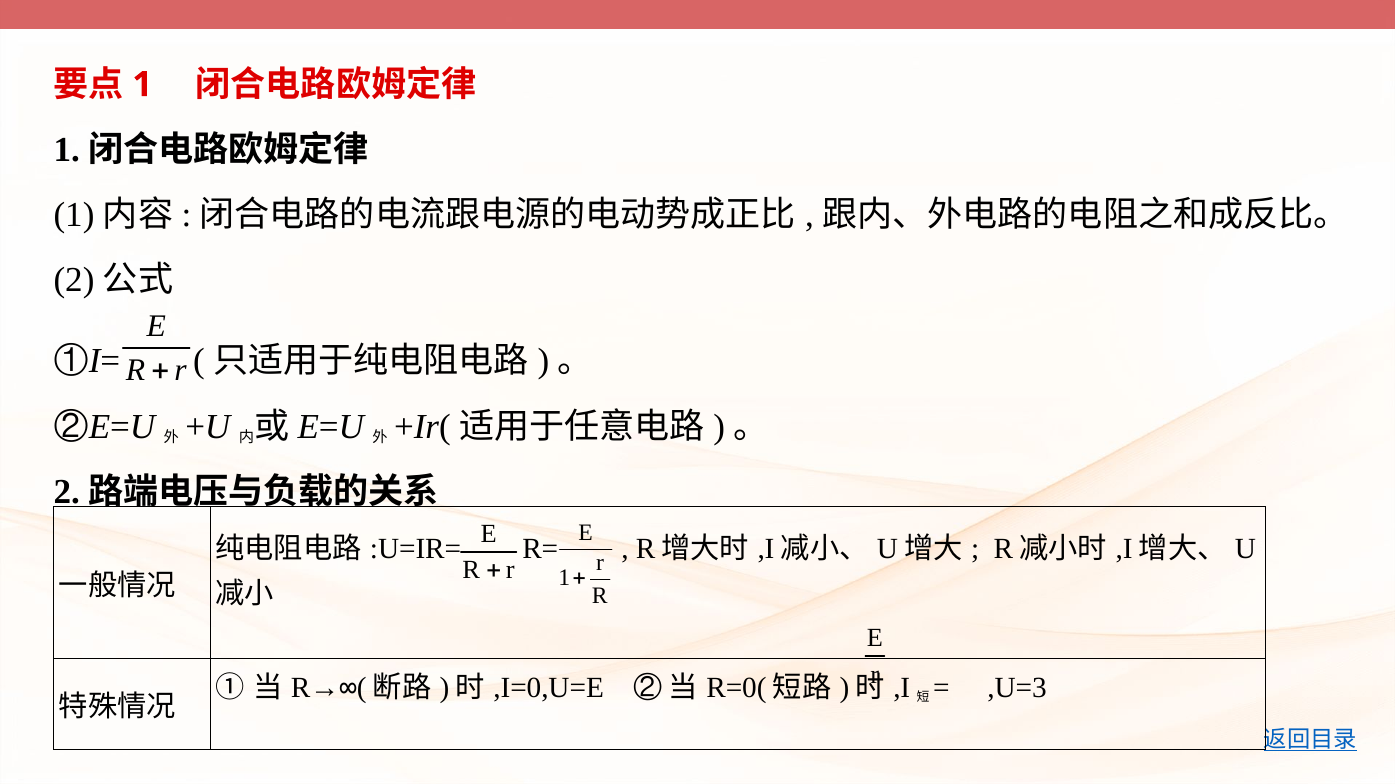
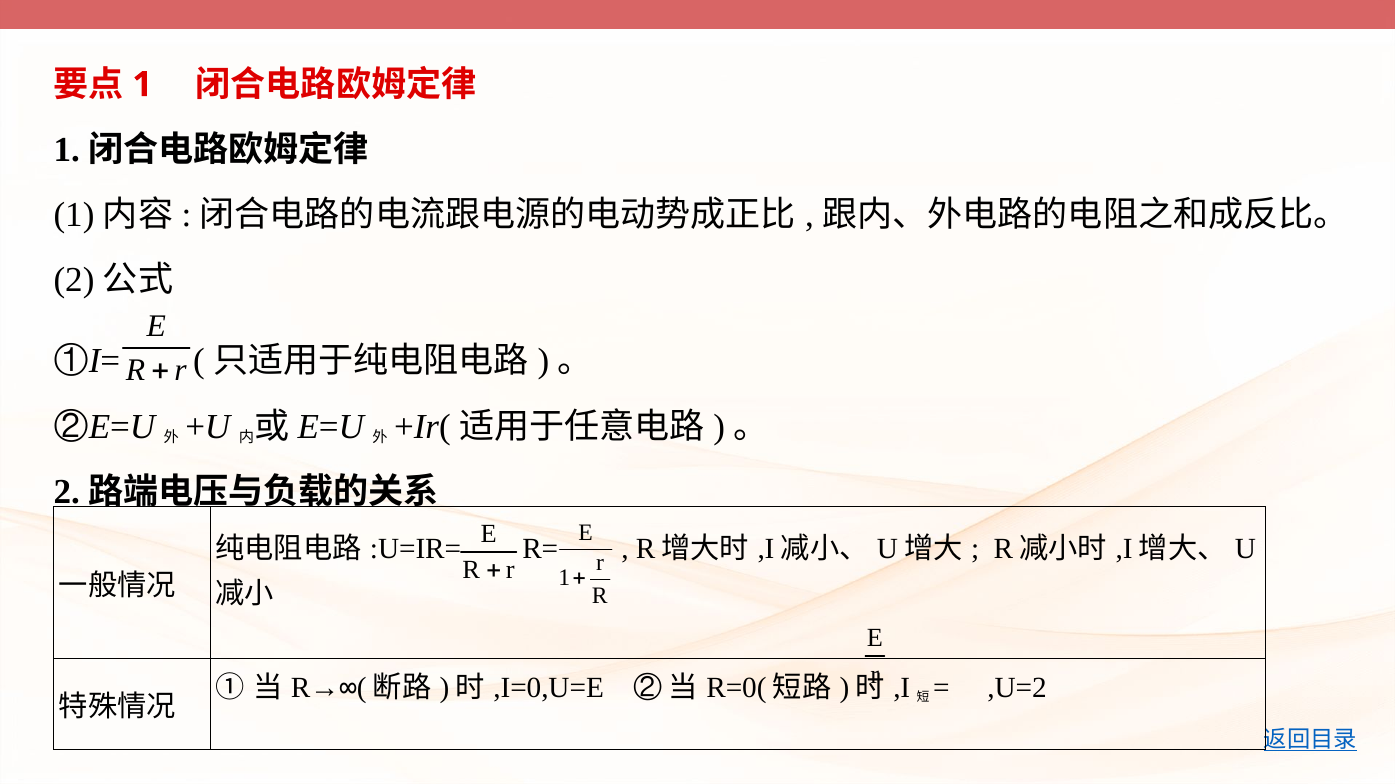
,U=3: ,U=3 -> ,U=2
